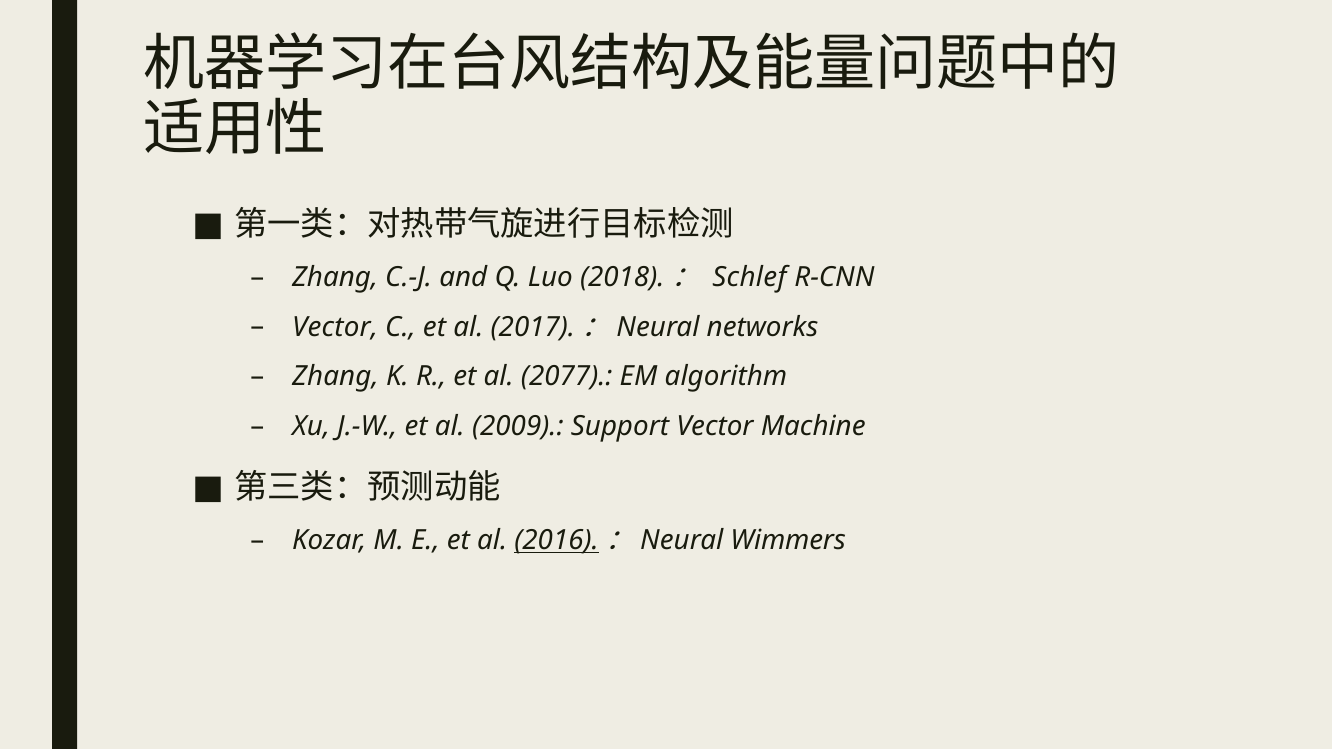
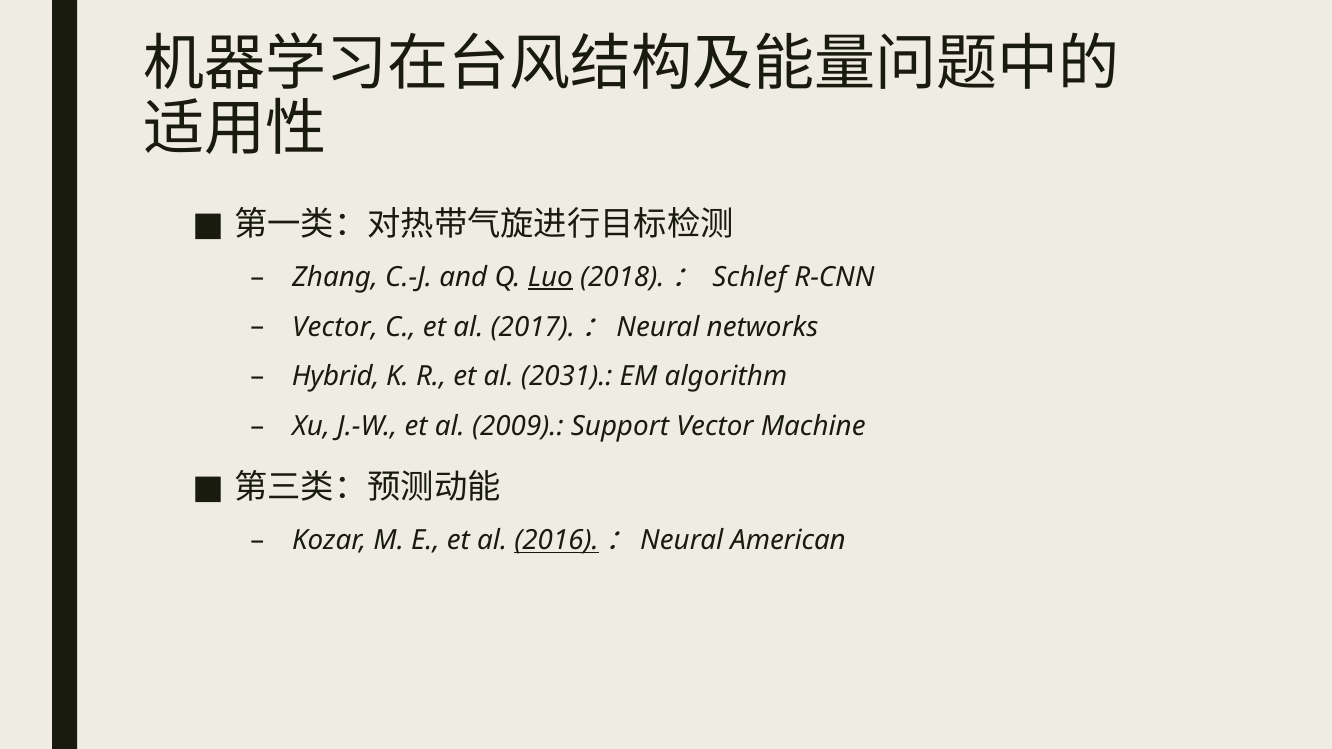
Luo underline: none -> present
Zhang at (335, 377): Zhang -> Hybrid
2077: 2077 -> 2031
Wimmers: Wimmers -> American
